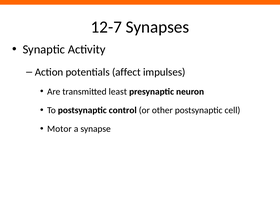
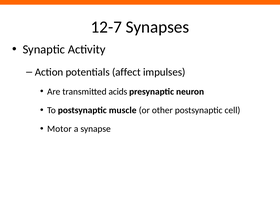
least: least -> acids
control: control -> muscle
